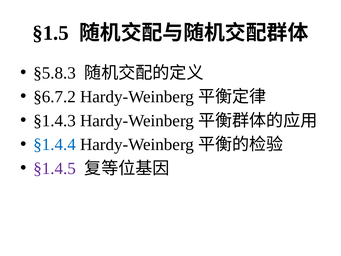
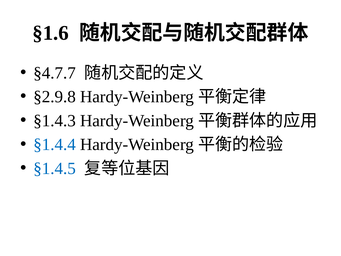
§1.5: §1.5 -> §1.6
§5.8.3: §5.8.3 -> §4.7.7
§6.7.2: §6.7.2 -> §2.9.8
§1.4.5 colour: purple -> blue
